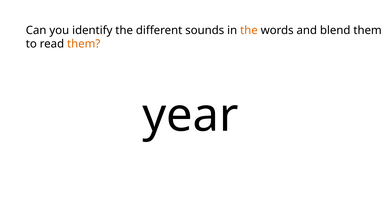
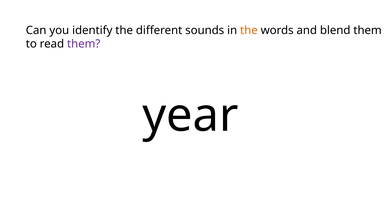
them at (84, 44) colour: orange -> purple
